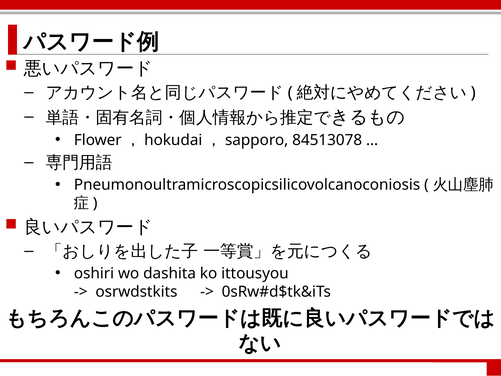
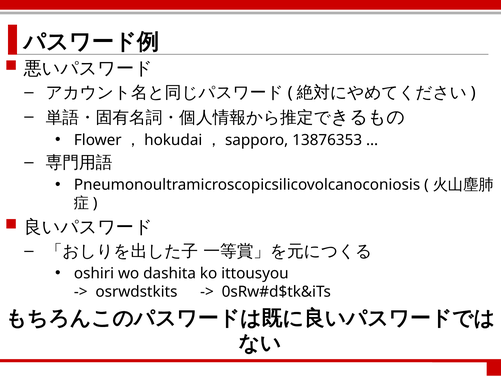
84513078: 84513078 -> 13876353
